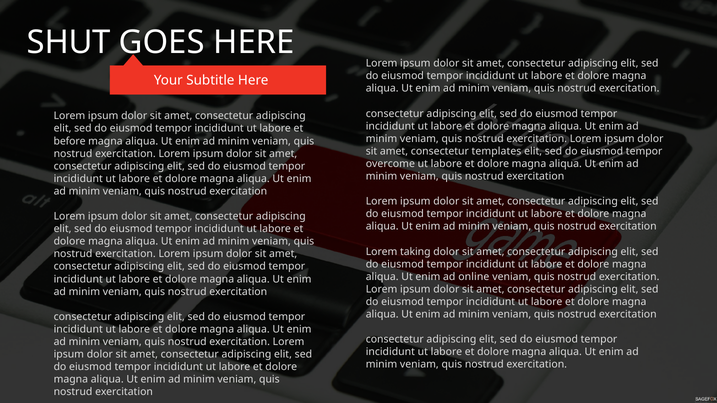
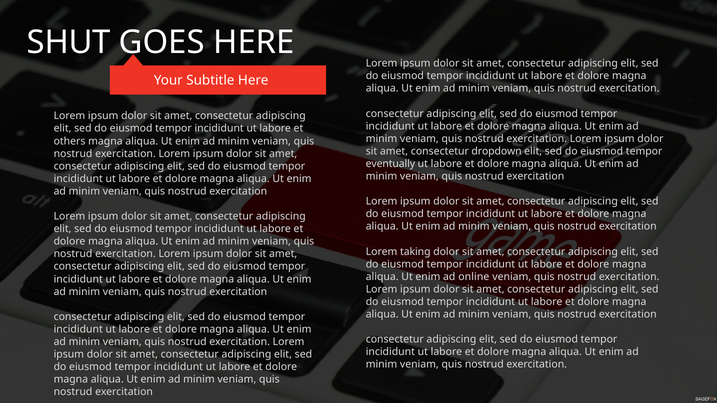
before: before -> others
templates: templates -> dropdown
overcome: overcome -> eventually
